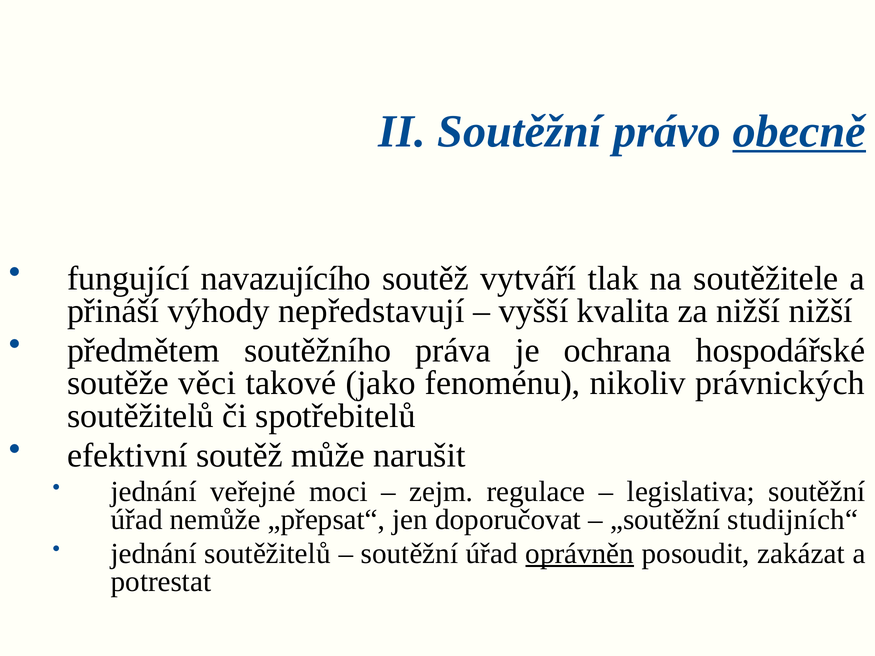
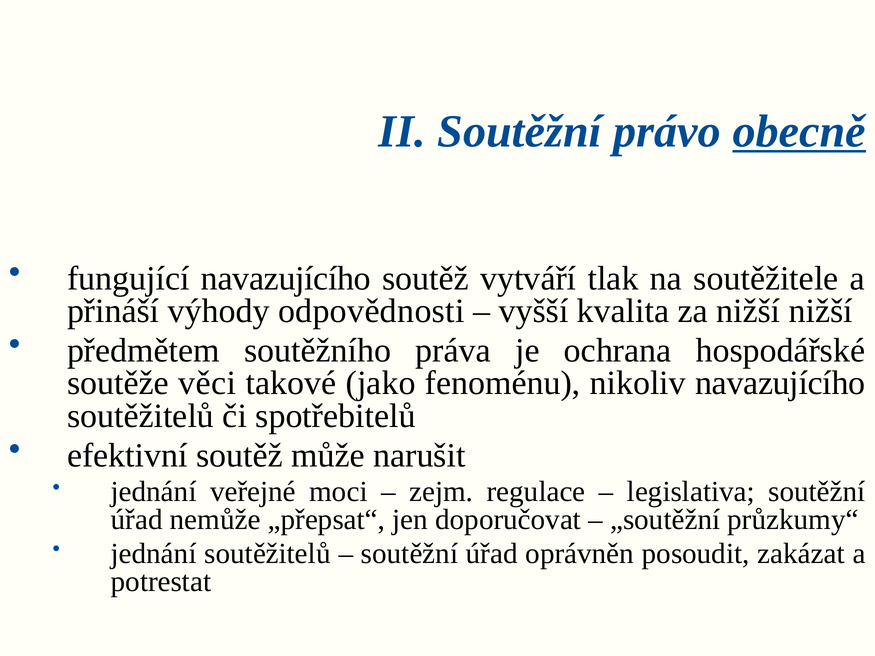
nepředstavují: nepředstavují -> odpovědnosti
nikoliv právnických: právnických -> navazujícího
studijních“: studijních“ -> průzkumy“
oprávněn underline: present -> none
